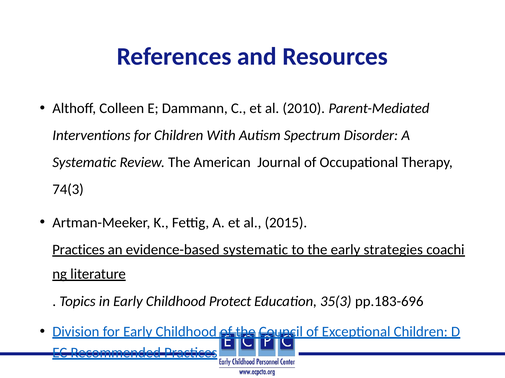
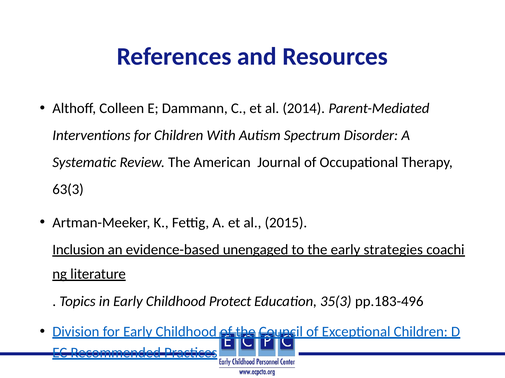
2010: 2010 -> 2014
74(3: 74(3 -> 63(3
Practices at (78, 250): Practices -> Inclusion
evidence-based systematic: systematic -> unengaged
pp.183-696: pp.183-696 -> pp.183-496
